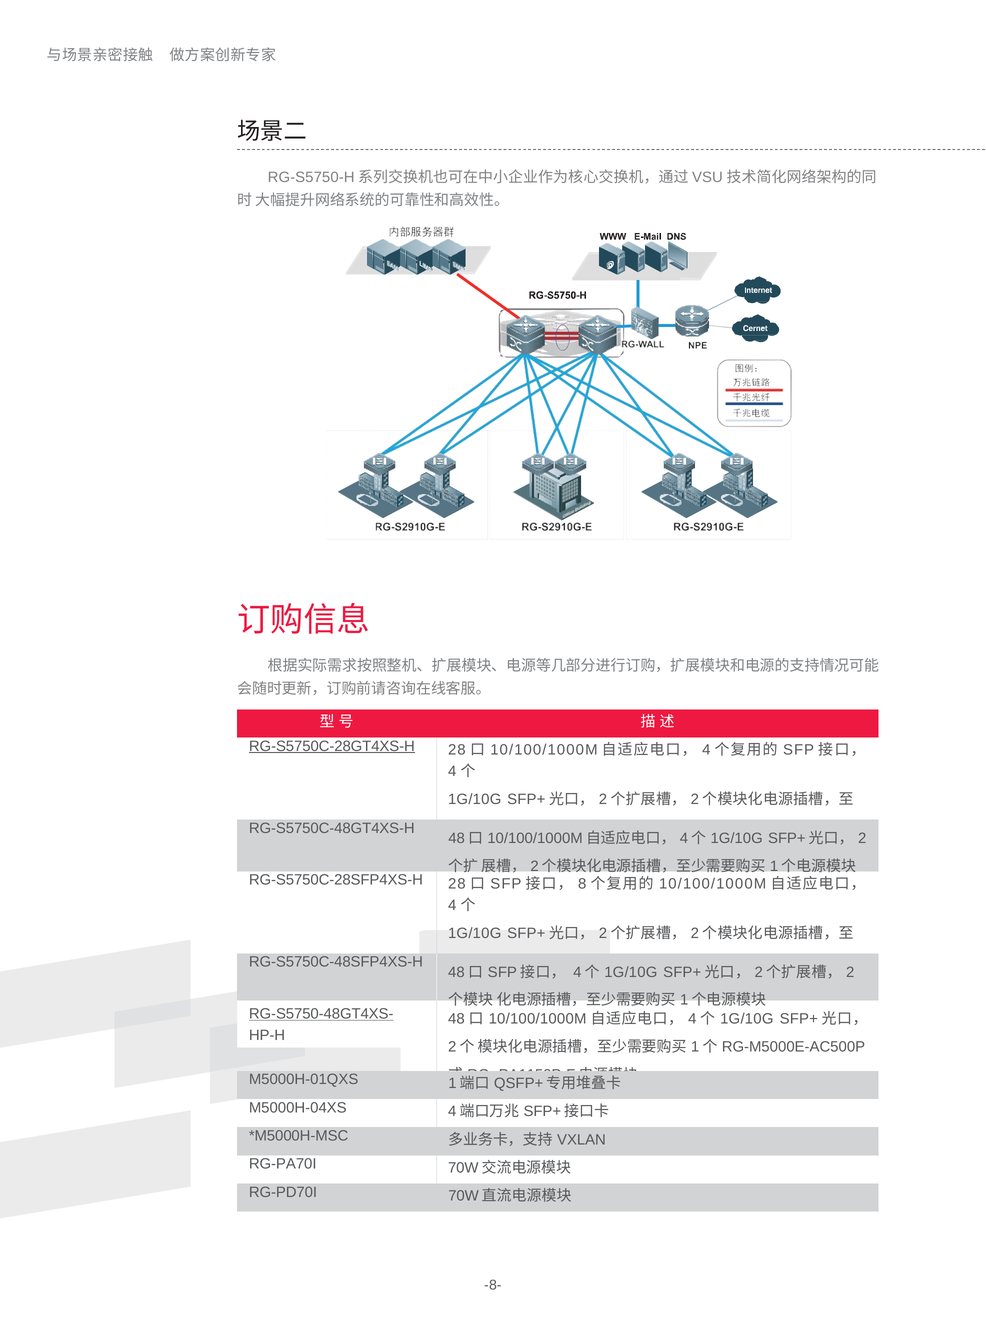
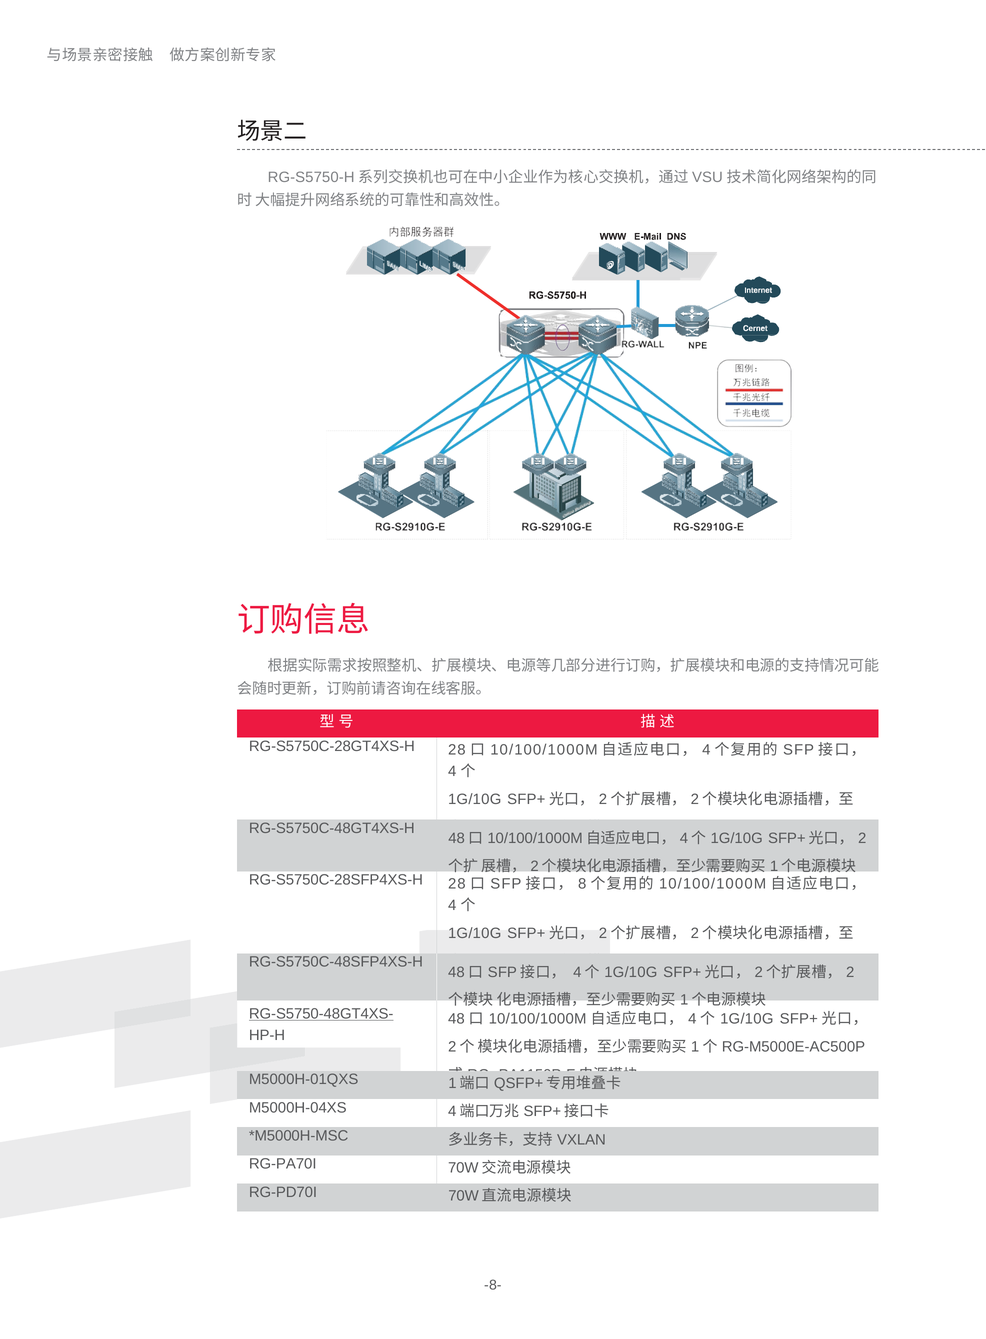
RG-S5750C-28GT4XS-H underline: present -> none
